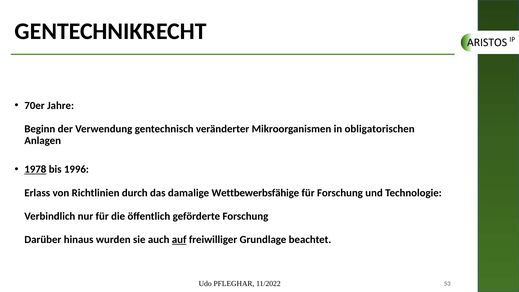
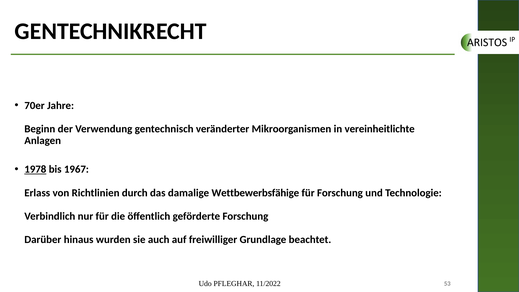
obligatorischen: obligatorischen -> vereinheitlichte
1996: 1996 -> 1967
auf underline: present -> none
